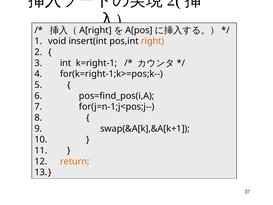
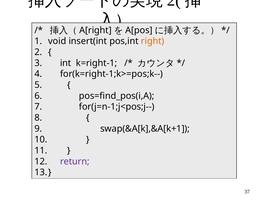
return colour: orange -> purple
